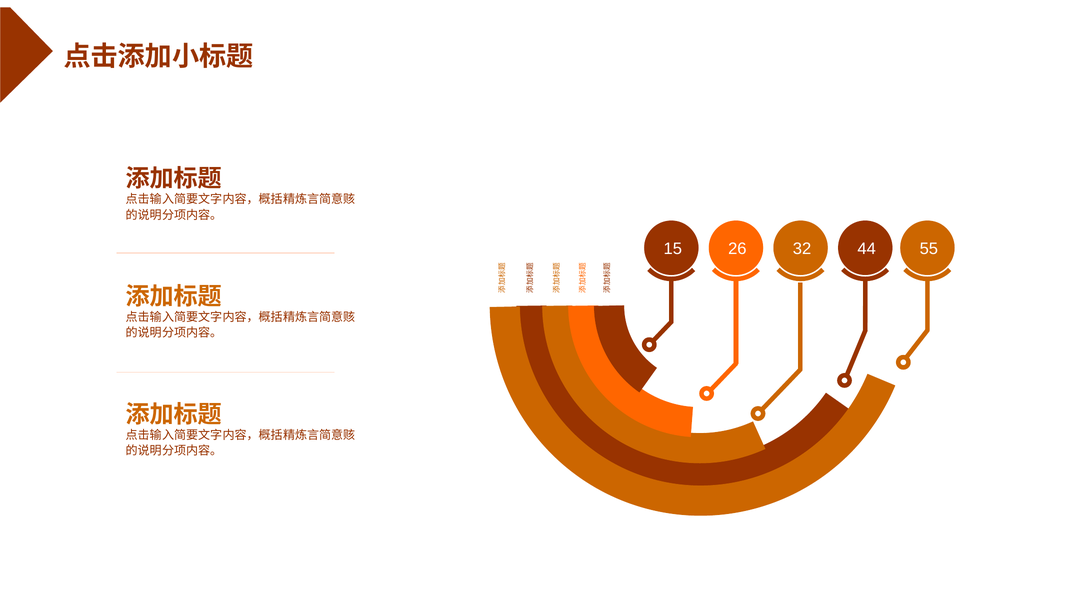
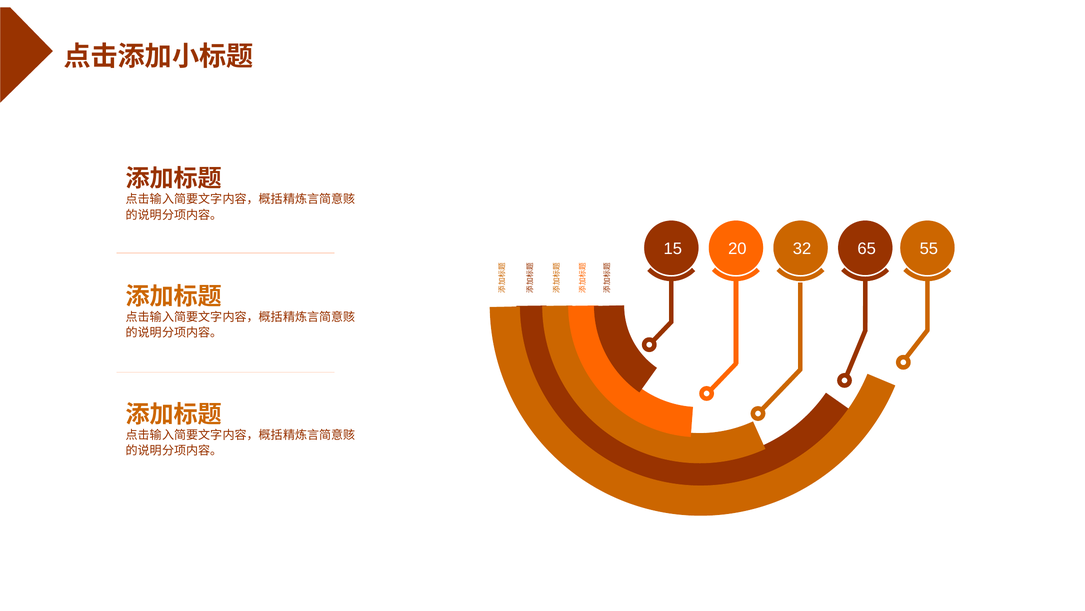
26: 26 -> 20
44: 44 -> 65
